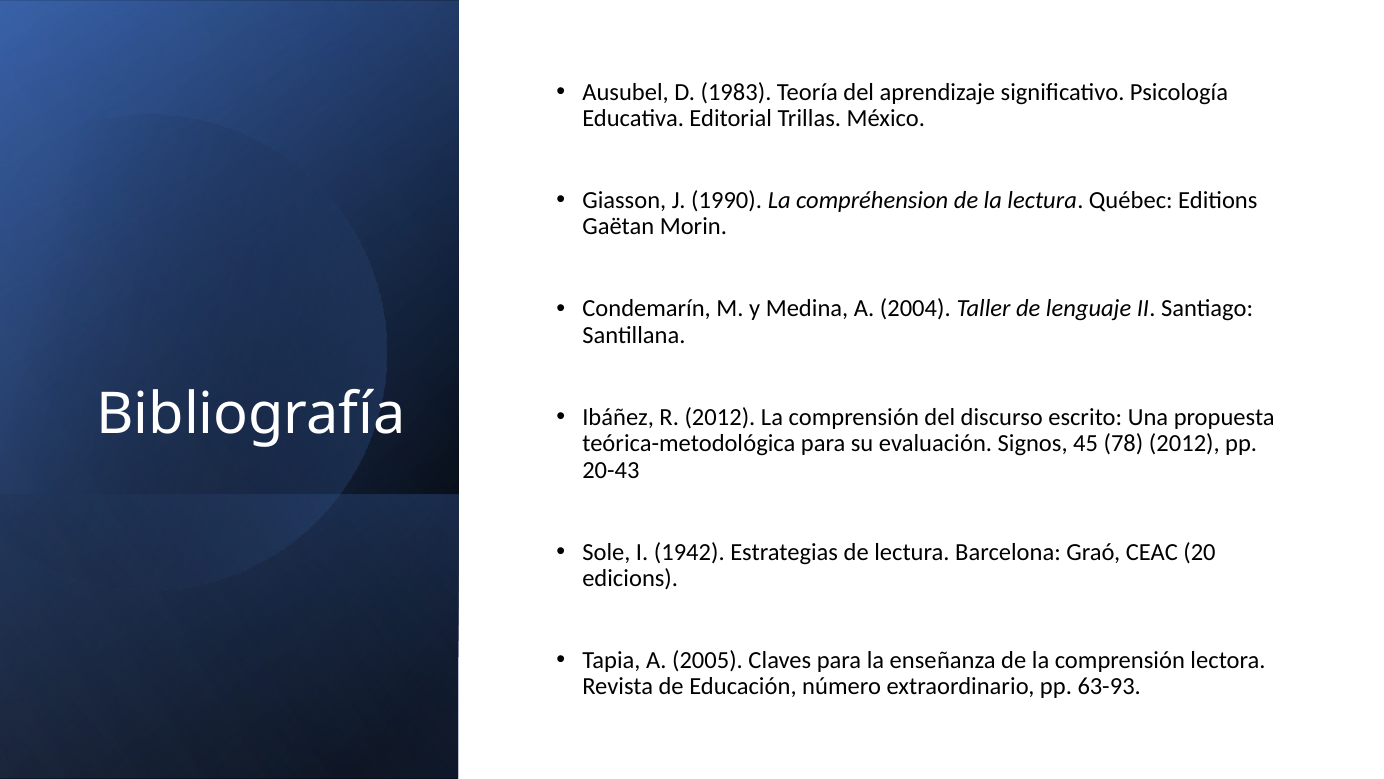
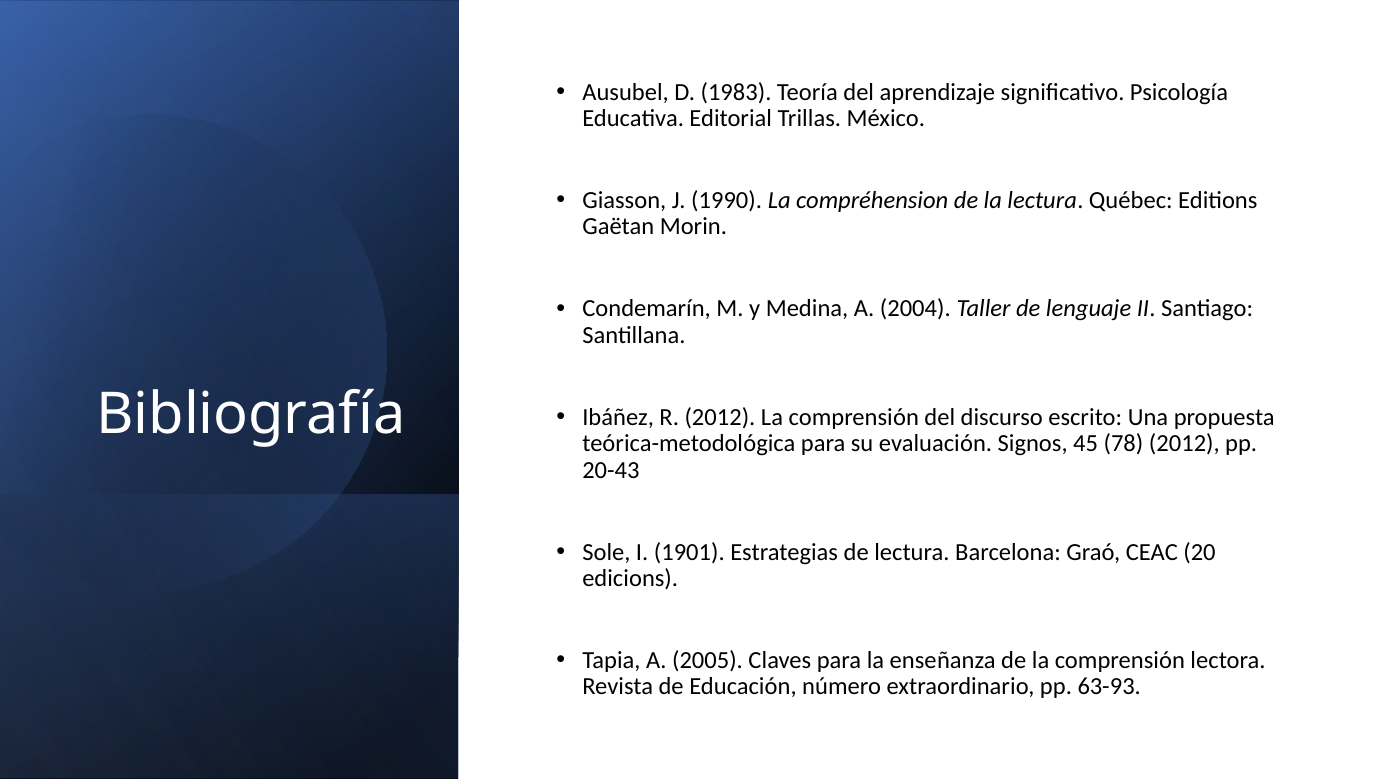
1942: 1942 -> 1901
